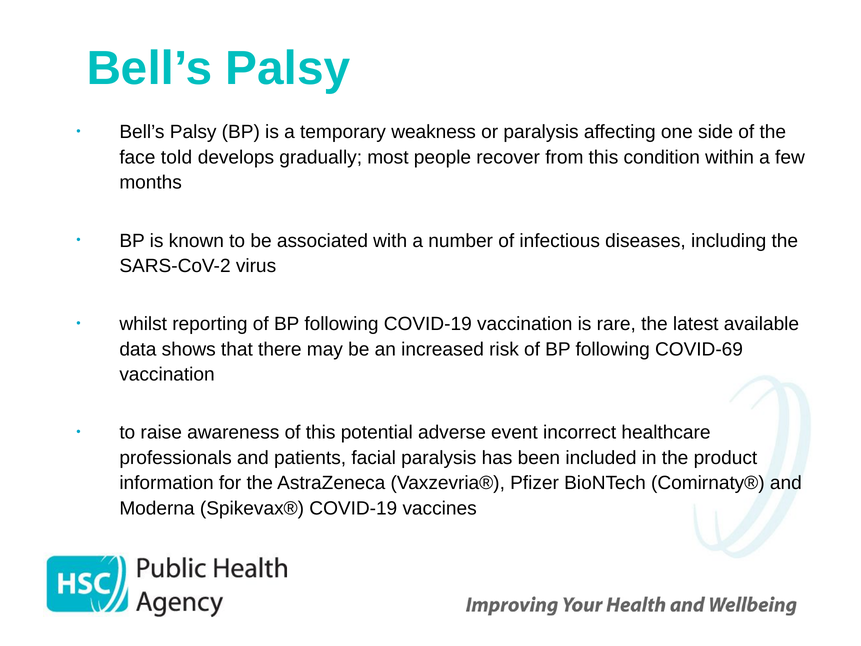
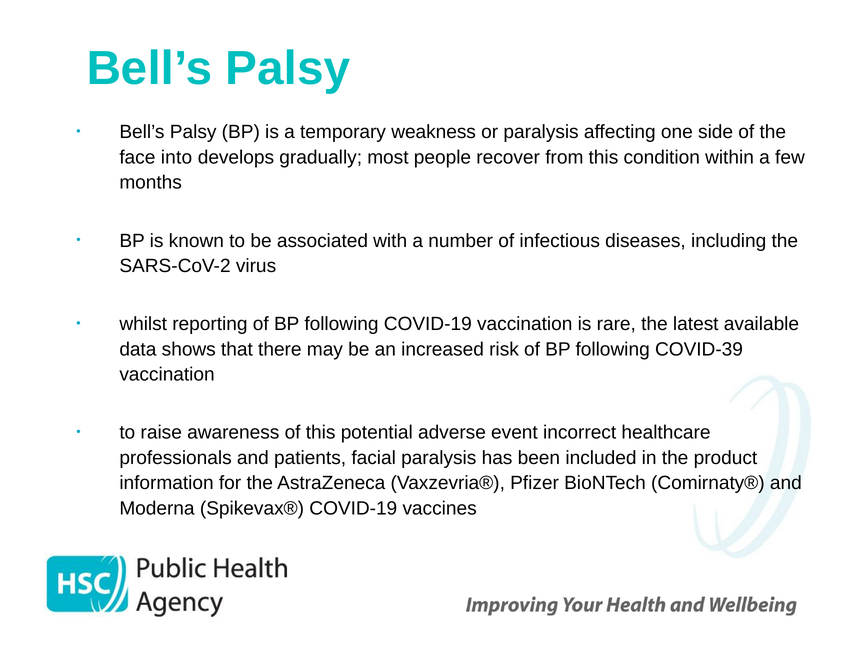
told: told -> into
COVID-69: COVID-69 -> COVID-39
